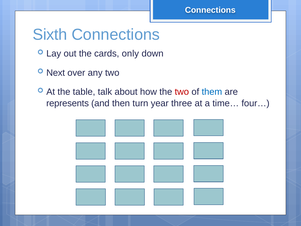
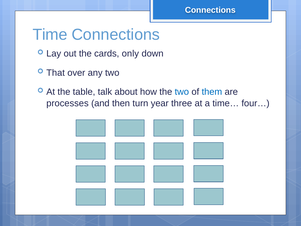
Sixth: Sixth -> Time
Next: Next -> That
two at (182, 92) colour: red -> blue
represents: represents -> processes
